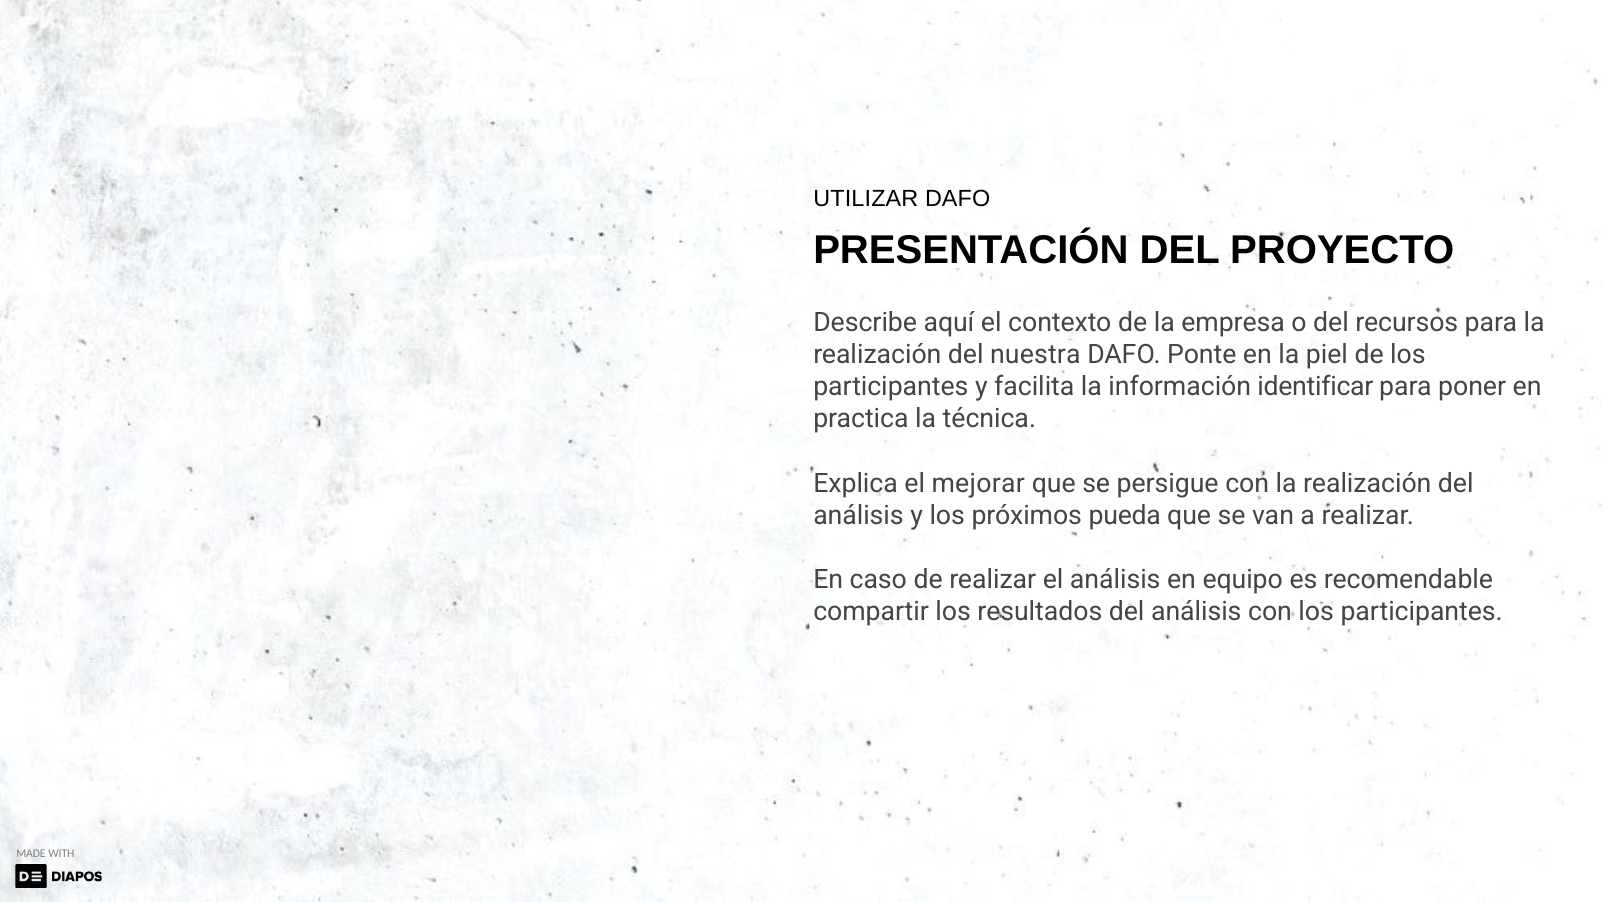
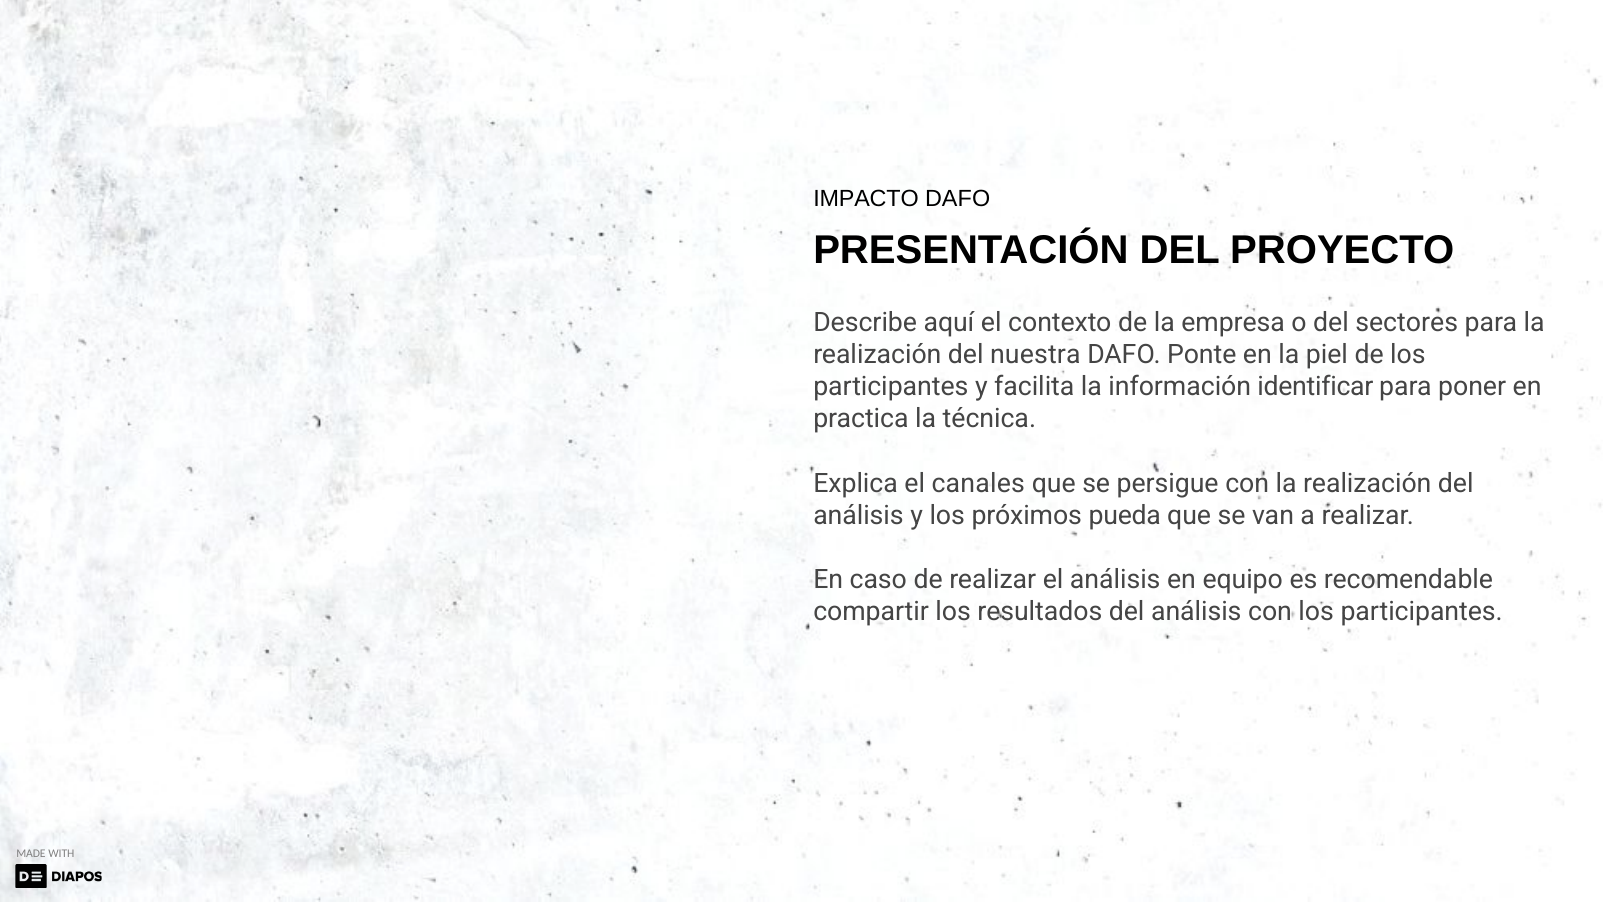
UTILIZAR: UTILIZAR -> IMPACTO
recursos: recursos -> sectores
mejorar: mejorar -> canales
